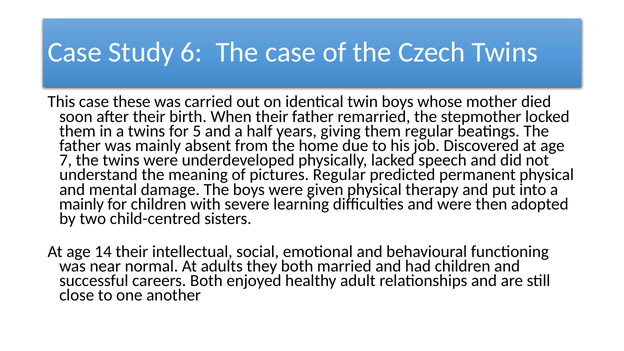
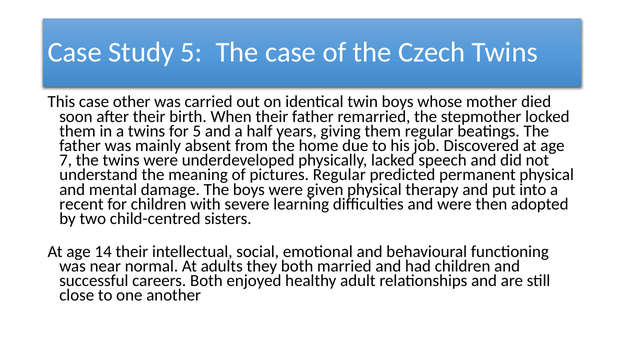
Study 6: 6 -> 5
these: these -> other
mainly at (82, 204): mainly -> recent
